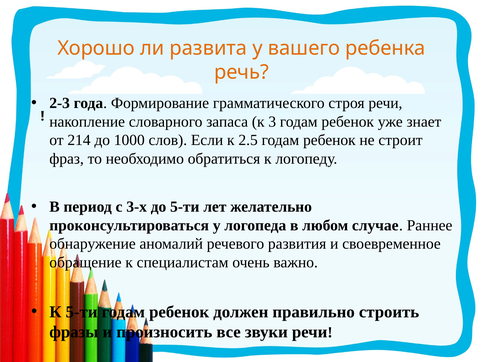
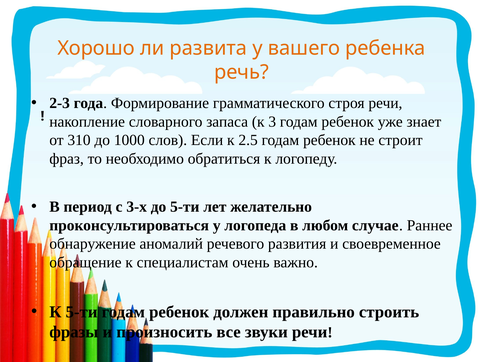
214: 214 -> 310
